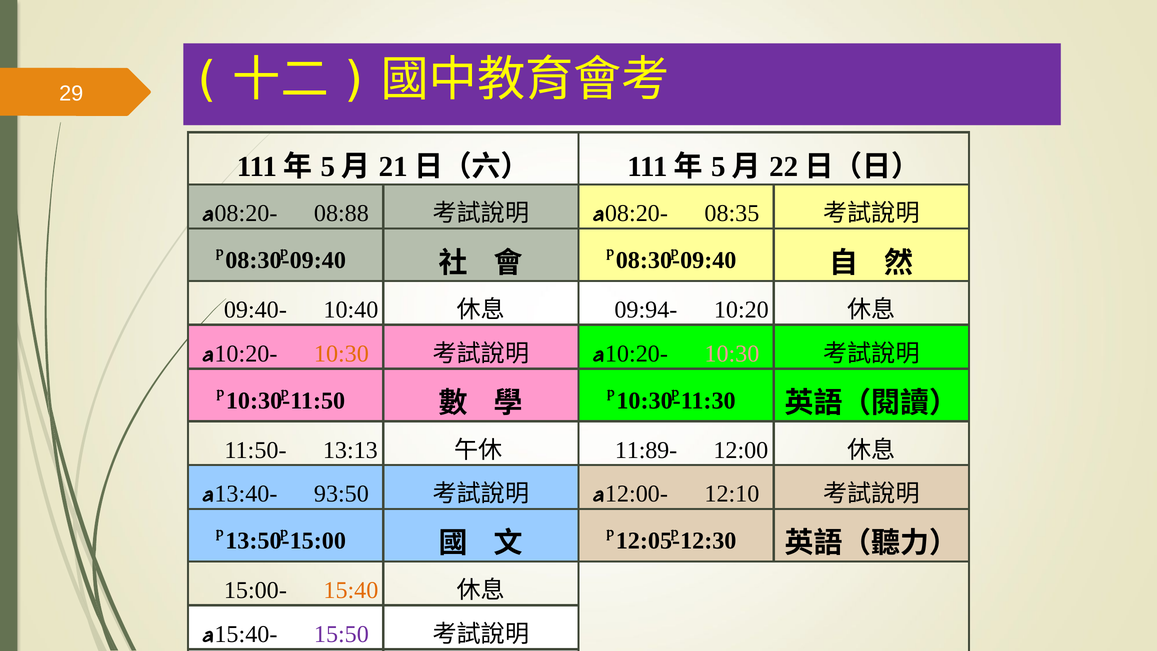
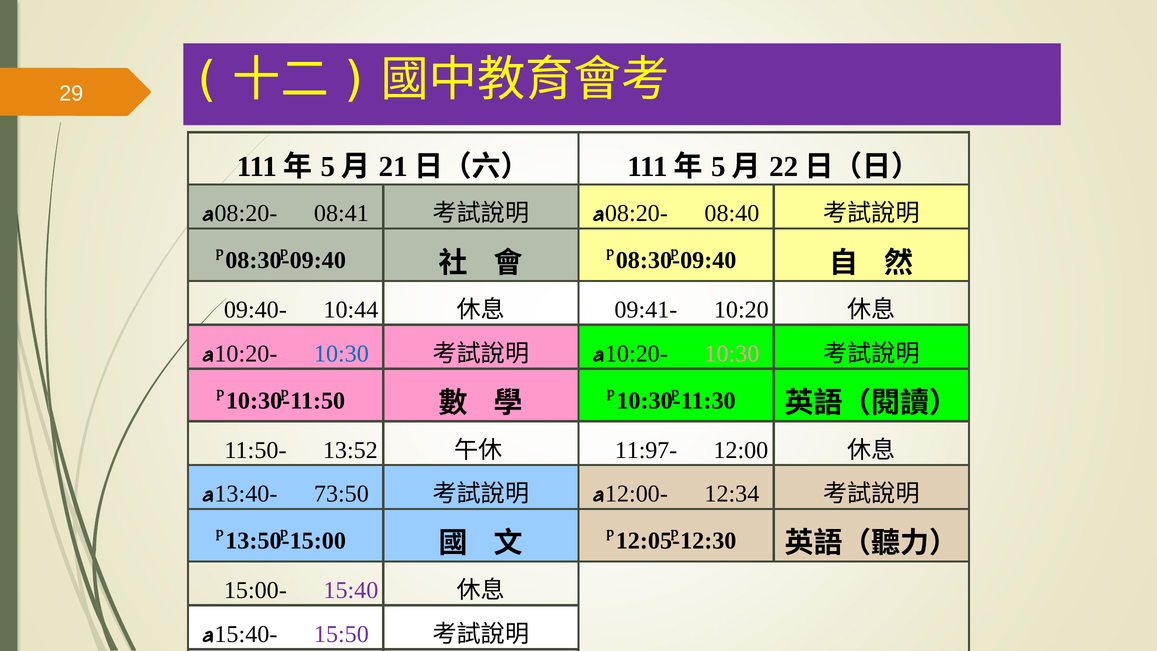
08:88: 08:88 -> 08:41
08:35: 08:35 -> 08:40
10:40: 10:40 -> 10:44
09:94-: 09:94- -> 09:41-
10:30 at (341, 354) colour: orange -> blue
13:13: 13:13 -> 13:52
11:89-: 11:89- -> 11:97-
93:50: 93:50 -> 73:50
12:10: 12:10 -> 12:34
15:40 colour: orange -> purple
